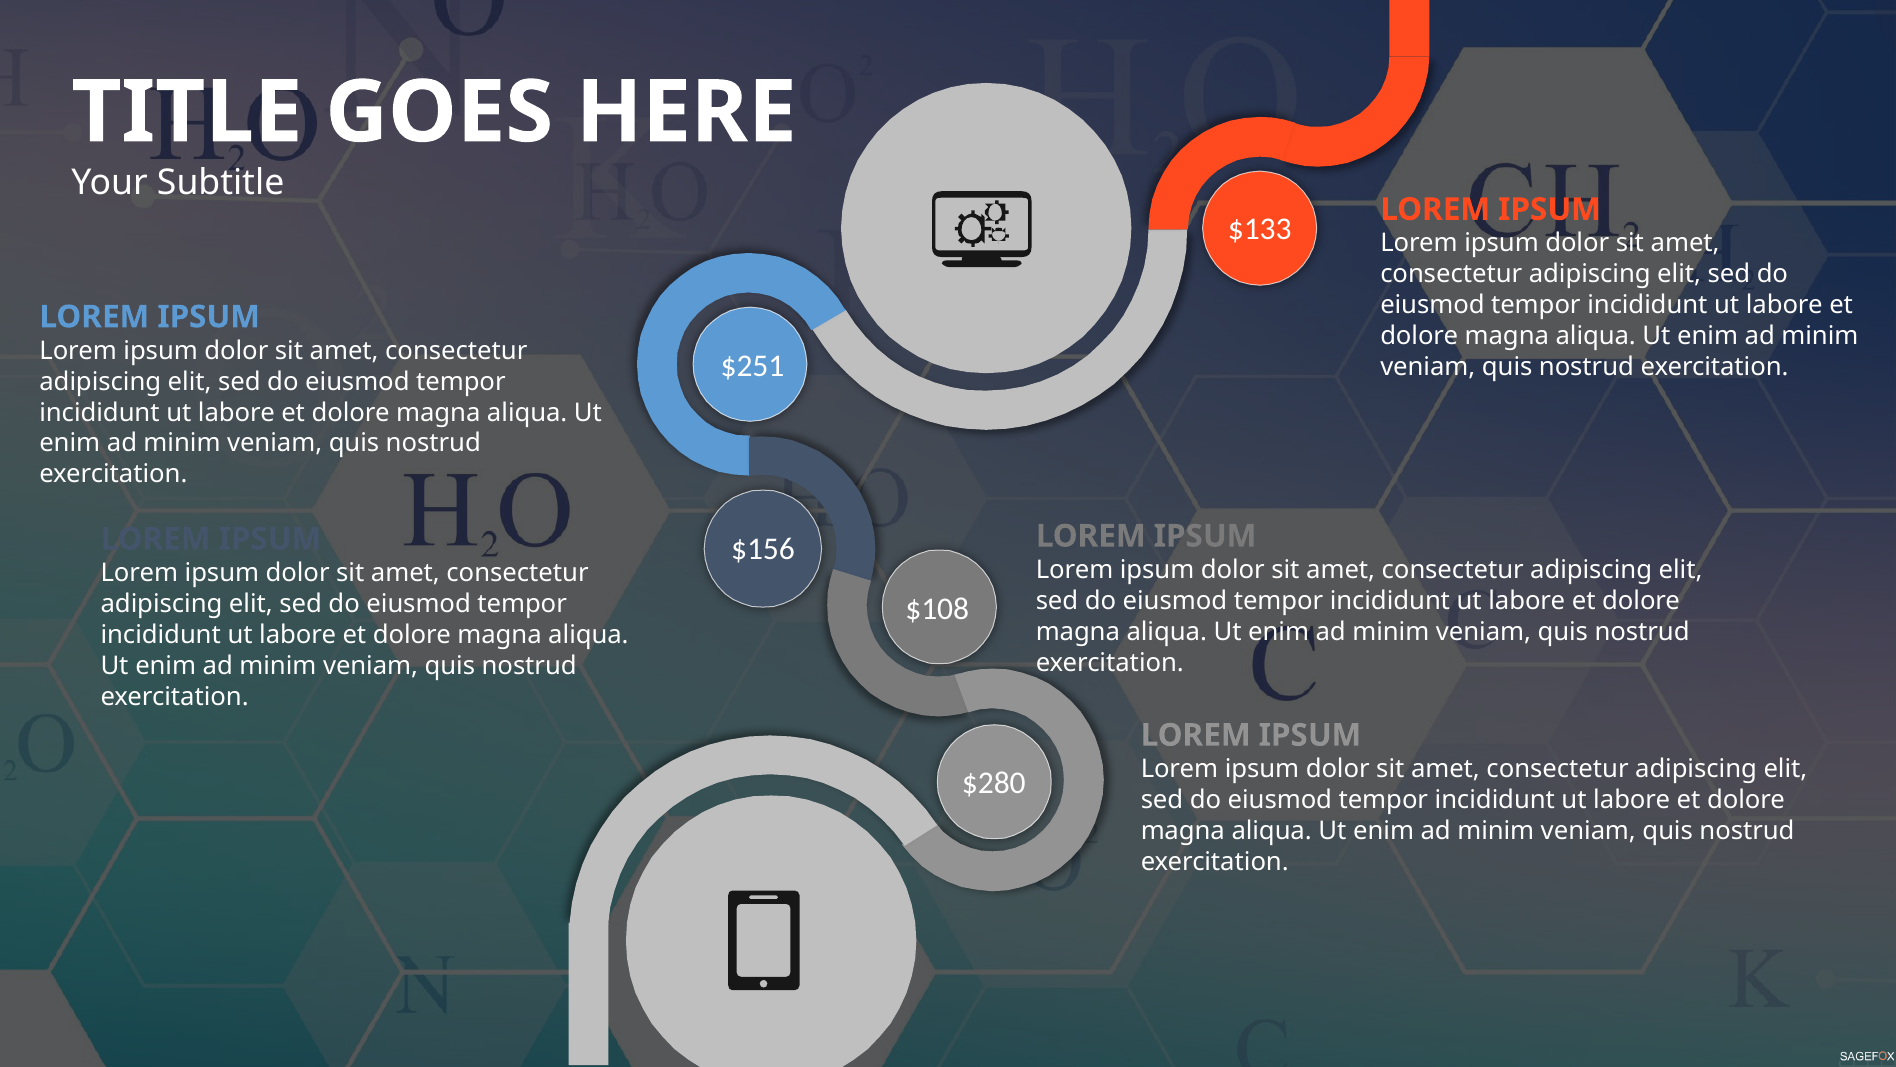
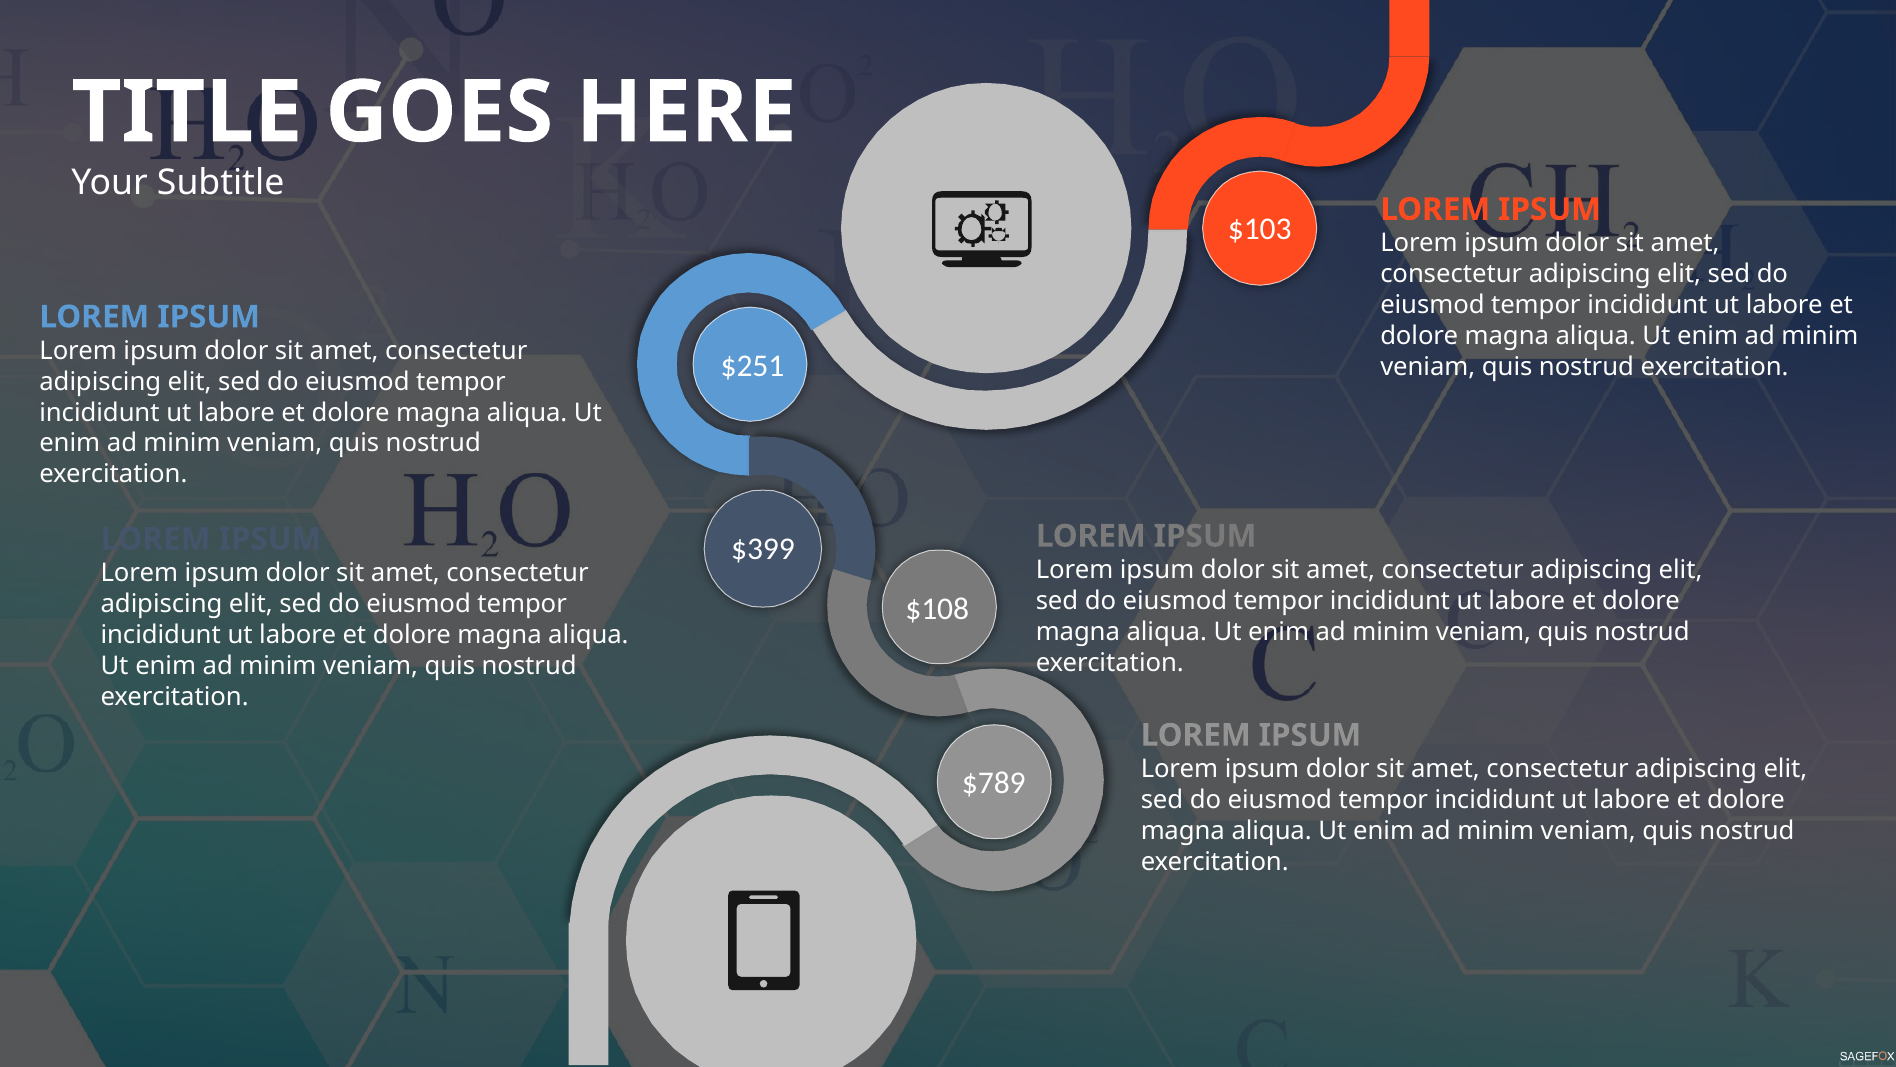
$133: $133 -> $103
$156: $156 -> $399
$280: $280 -> $789
